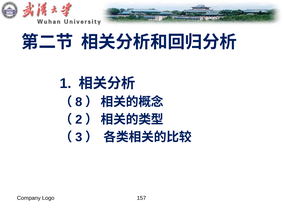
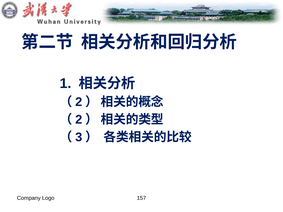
8 at (79, 102): 8 -> 2
